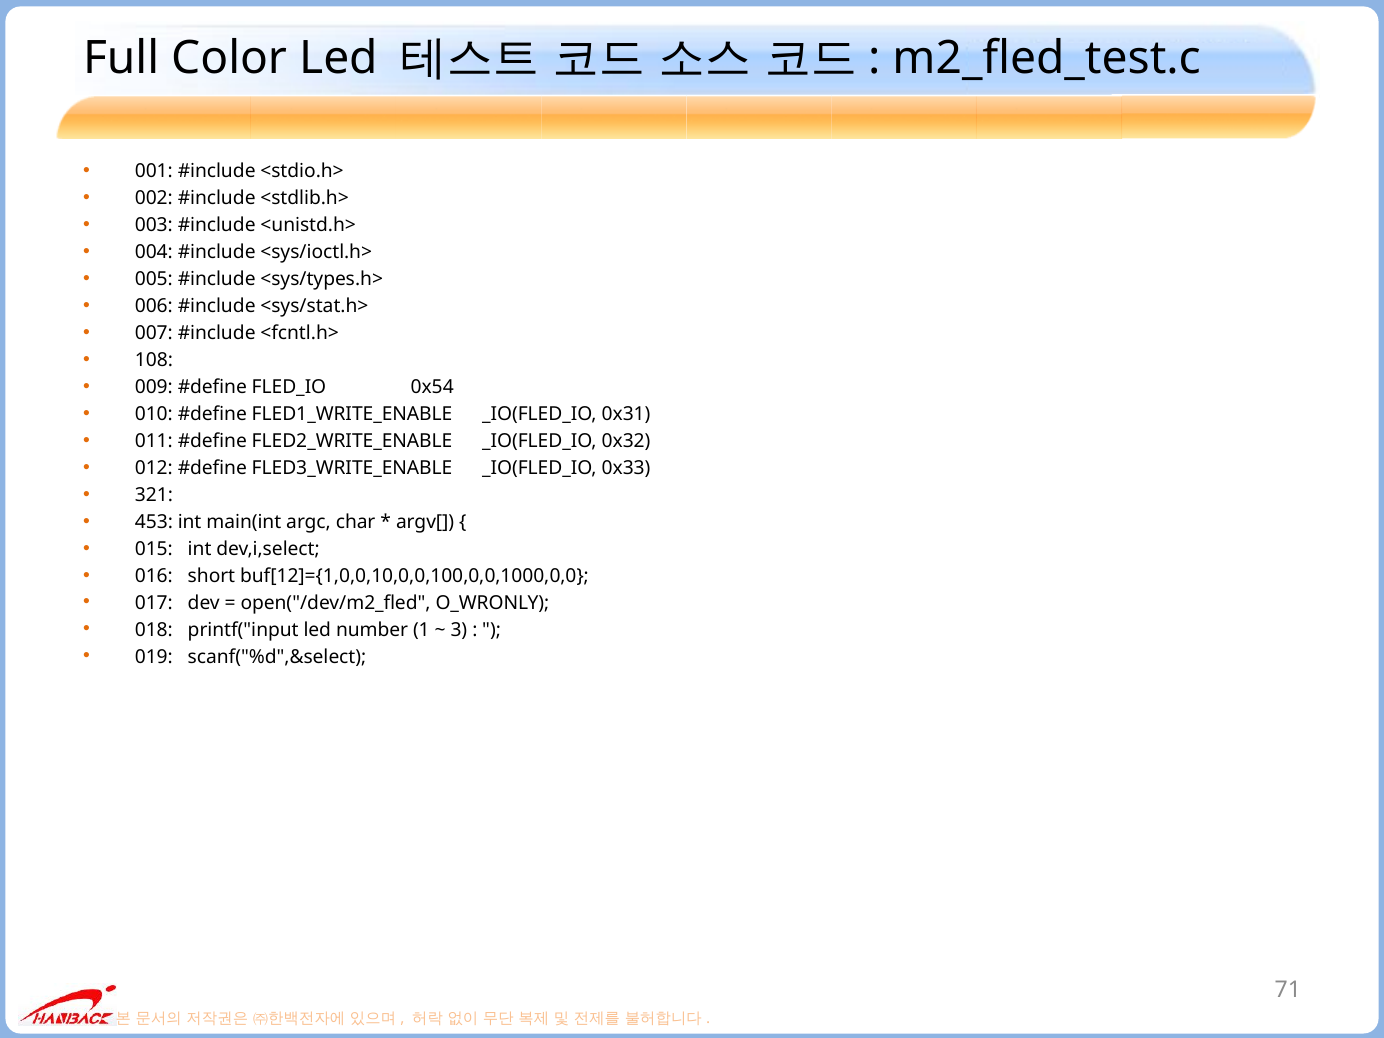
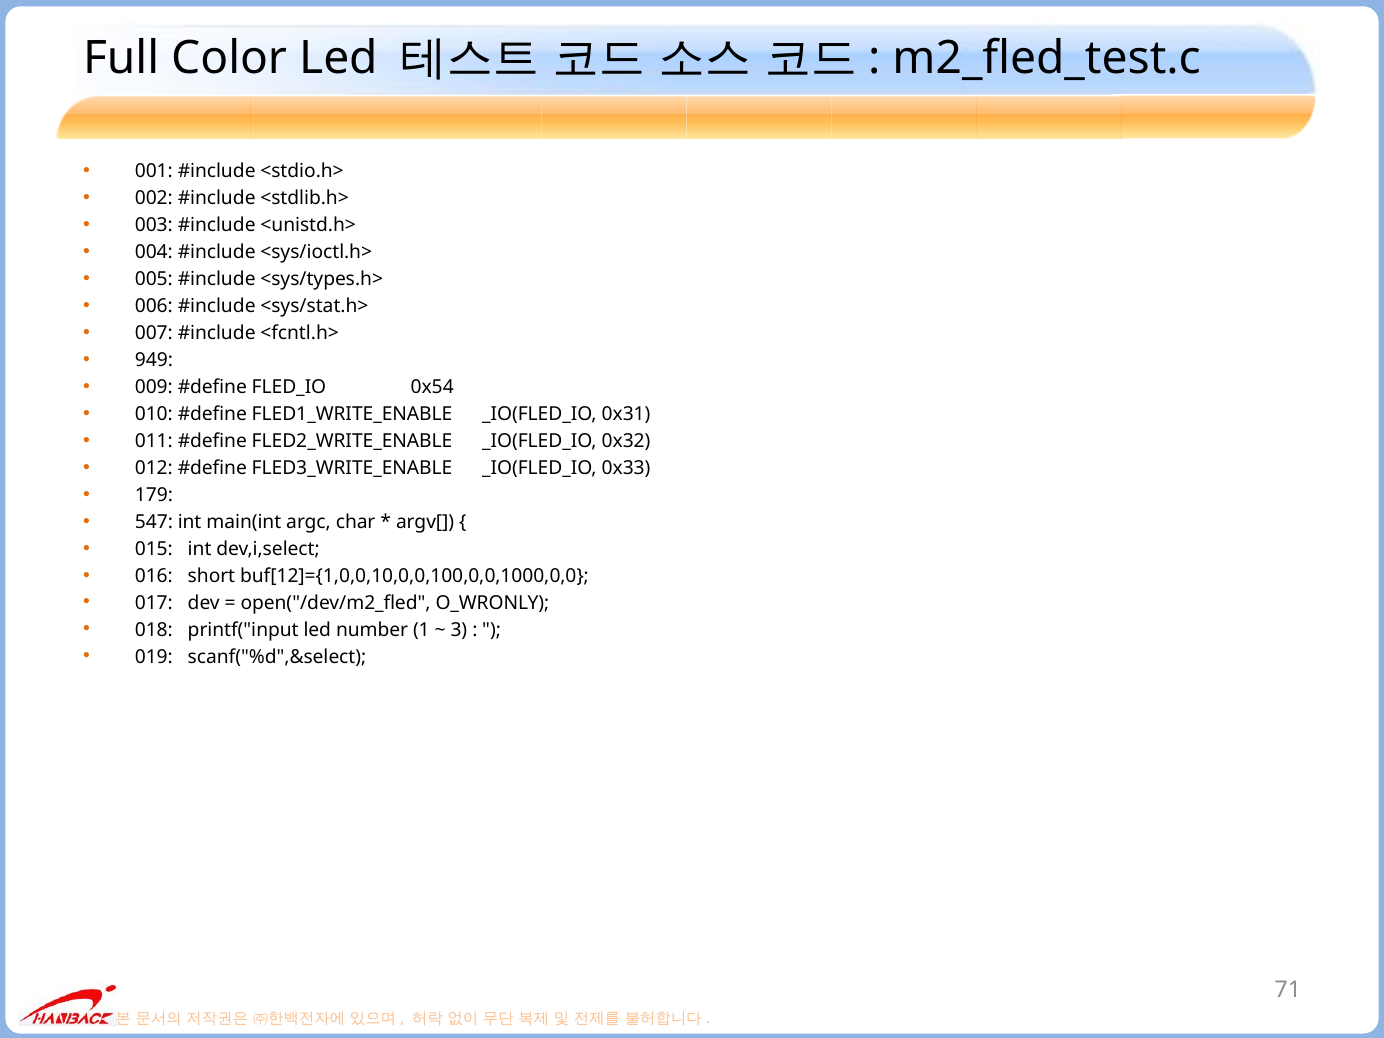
108: 108 -> 949
321: 321 -> 179
453: 453 -> 547
